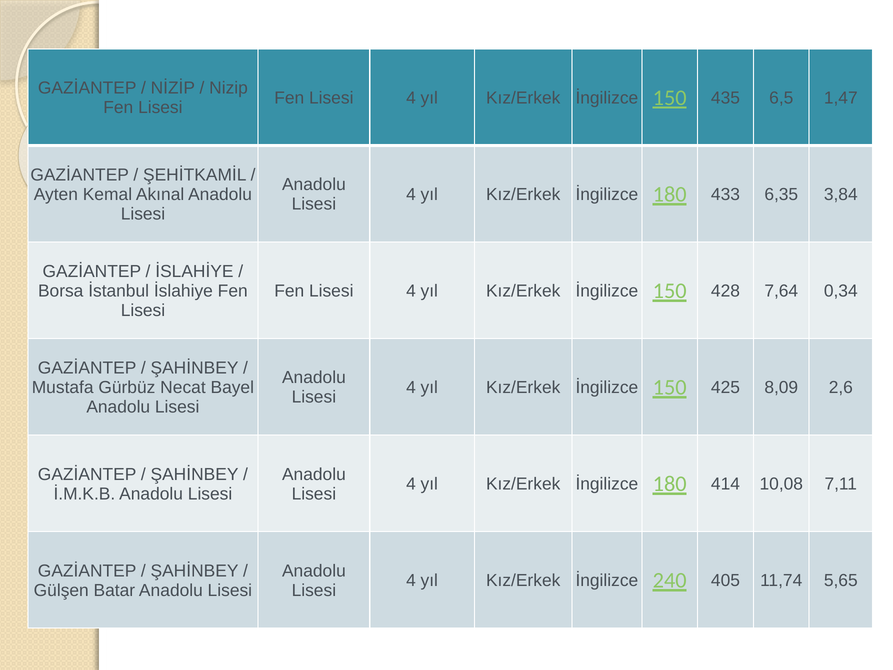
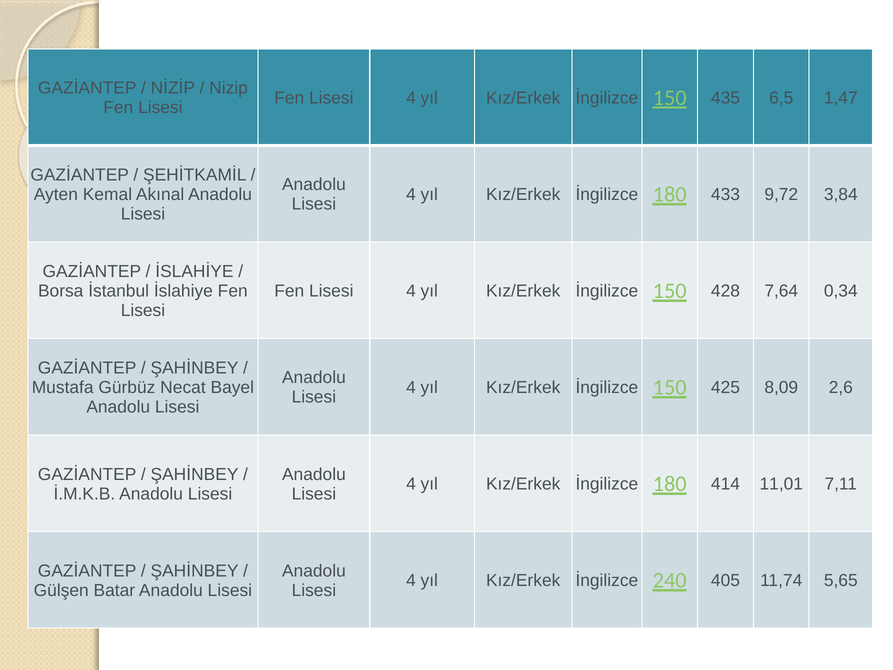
6,35: 6,35 -> 9,72
10,08: 10,08 -> 11,01
